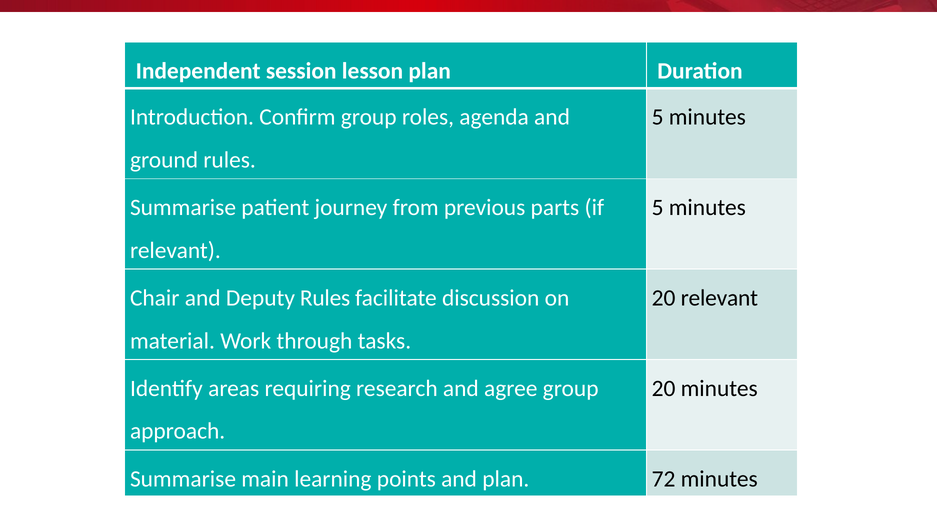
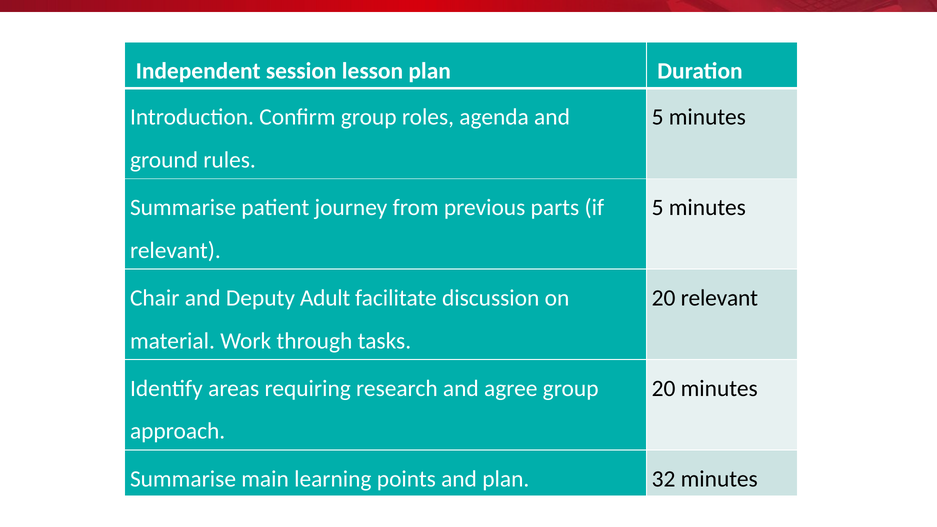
Deputy Rules: Rules -> Adult
72: 72 -> 32
